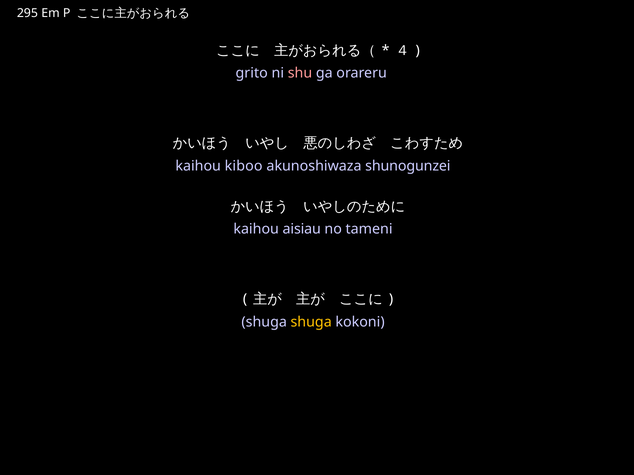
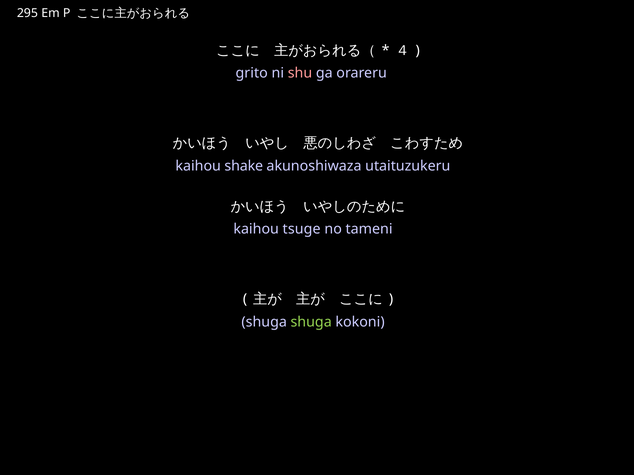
kiboo: kiboo -> shake
shunogunzei: shunogunzei -> utaituzukeru
aisiau: aisiau -> tsuge
shuga at (311, 322) colour: yellow -> light green
